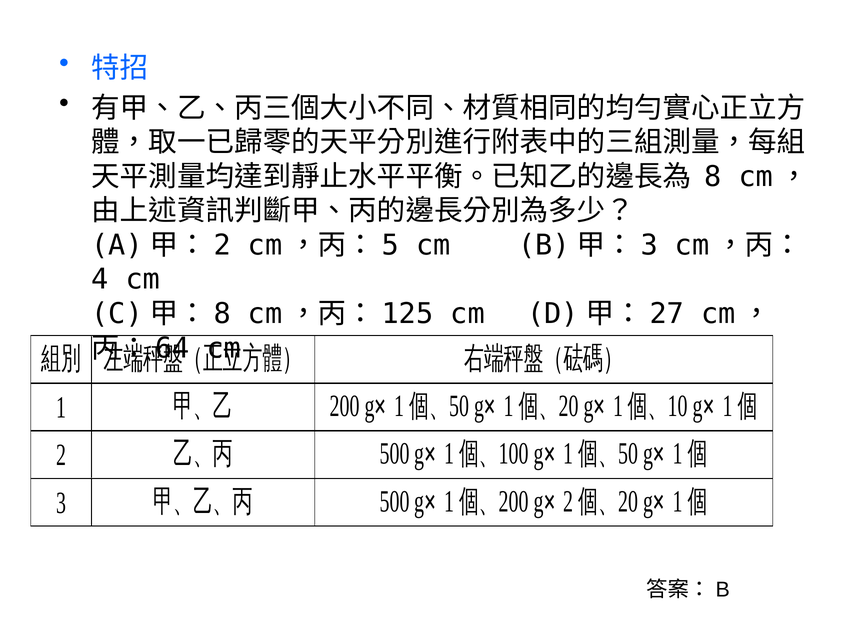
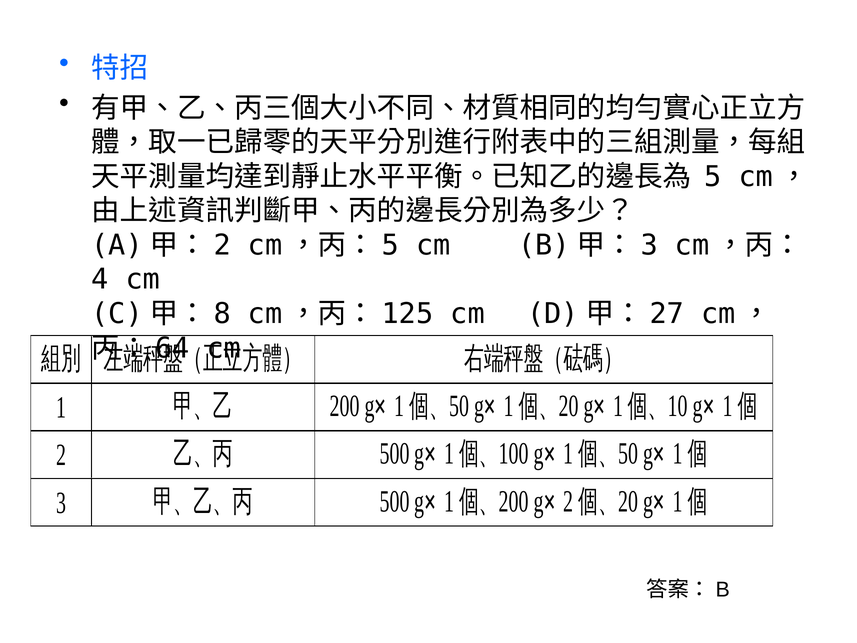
8: 8 -> 5
